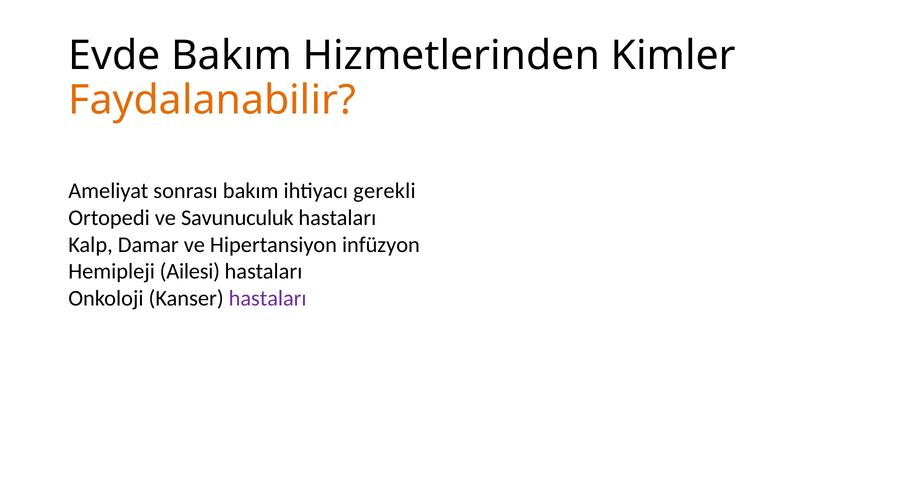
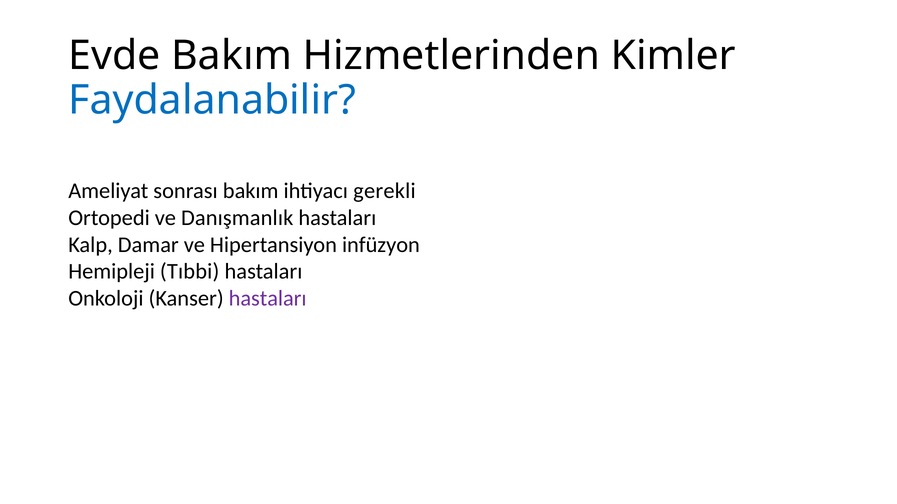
Faydalanabilir colour: orange -> blue
Savunuculuk: Savunuculuk -> Danışmanlık
Ailesi: Ailesi -> Tıbbi
